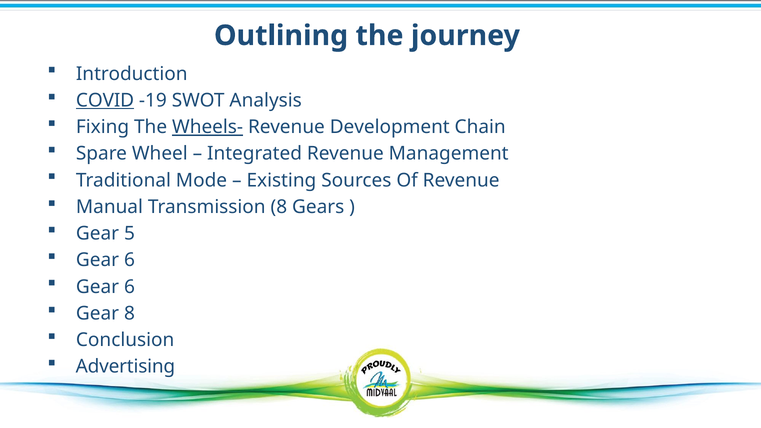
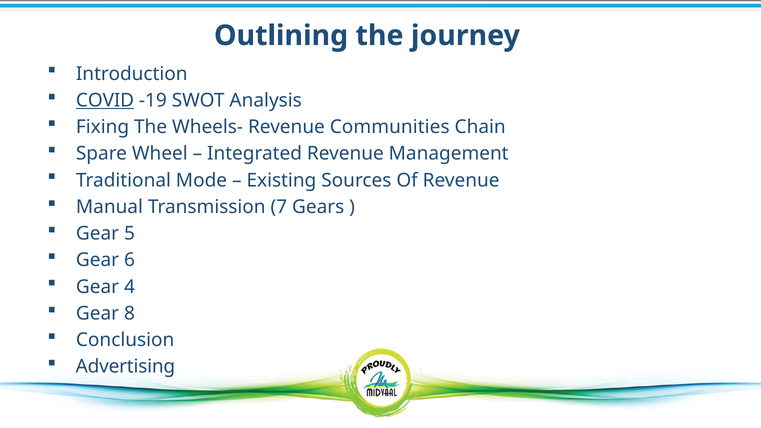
Wheels- underline: present -> none
Development: Development -> Communities
Transmission 8: 8 -> 7
6 at (129, 287): 6 -> 4
